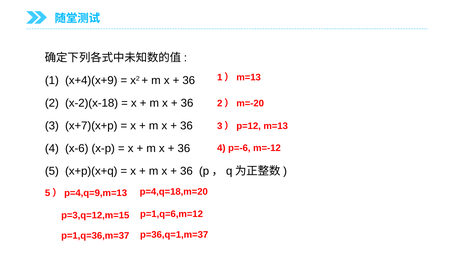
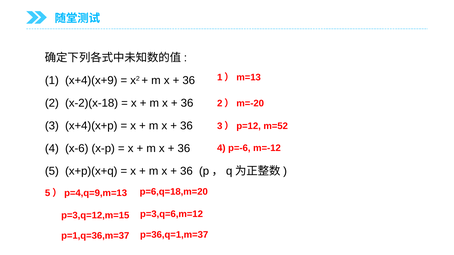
x+7)(x+p: x+7)(x+p -> x+4)(x+p
m=13: m=13 -> m=52
p=4,q=18,m=20: p=4,q=18,m=20 -> p=6,q=18,m=20
p=1,q=6,m=12: p=1,q=6,m=12 -> p=3,q=6,m=12
